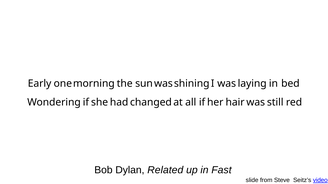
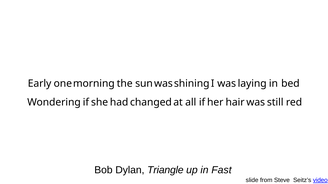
Related: Related -> Triangle
